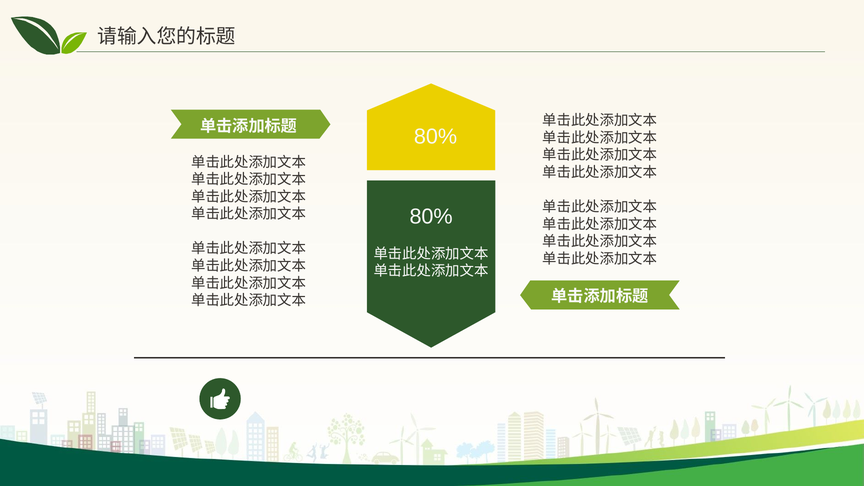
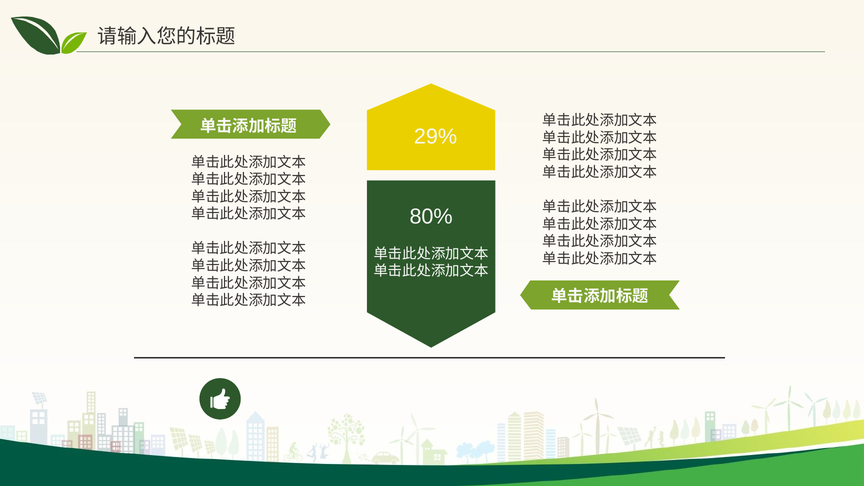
80% at (436, 137): 80% -> 29%
